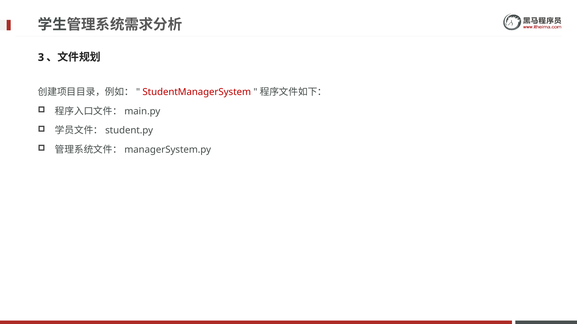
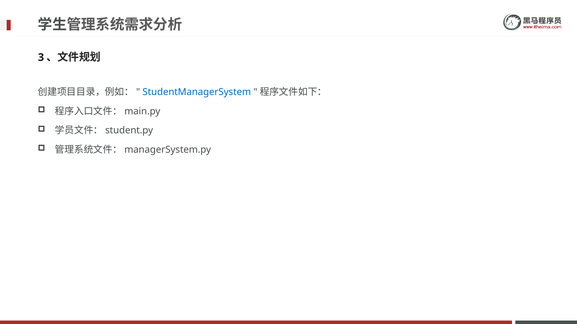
StudentManagerSystem colour: red -> blue
